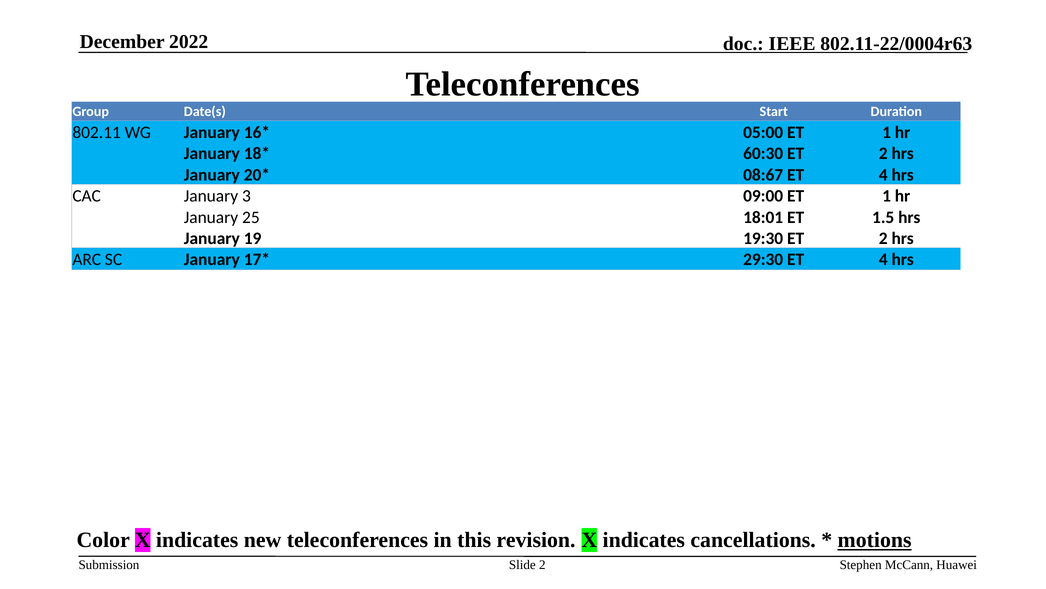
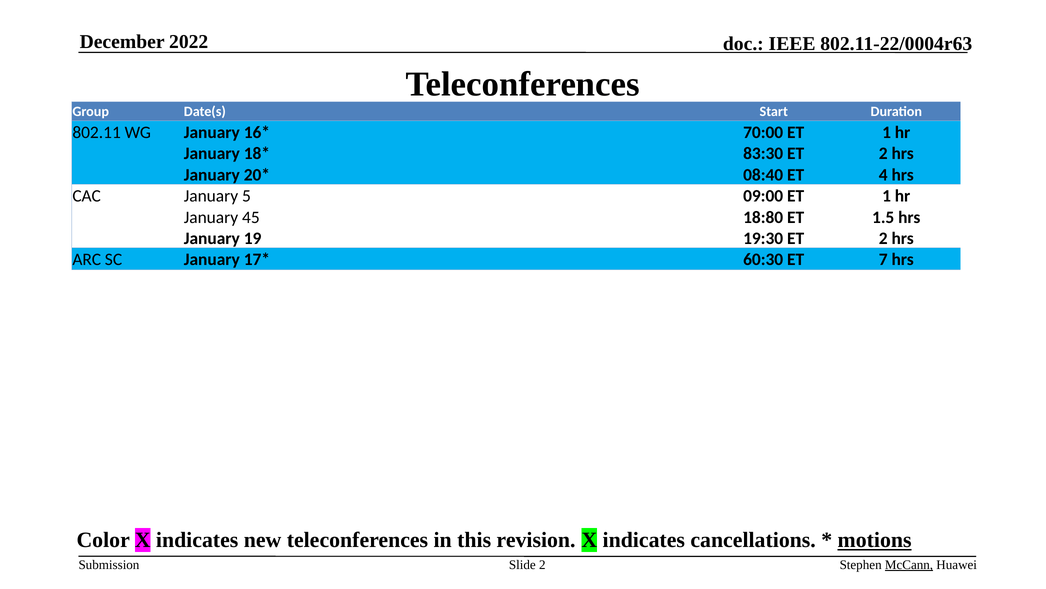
05:00: 05:00 -> 70:00
60:30: 60:30 -> 83:30
08:67: 08:67 -> 08:40
3: 3 -> 5
25: 25 -> 45
18:01: 18:01 -> 18:80
29:30: 29:30 -> 60:30
ET 4: 4 -> 7
McCann underline: none -> present
